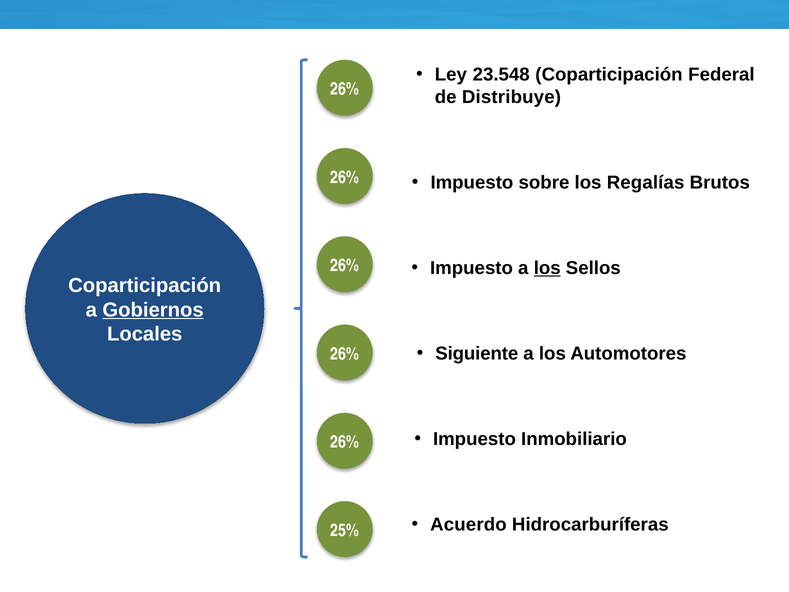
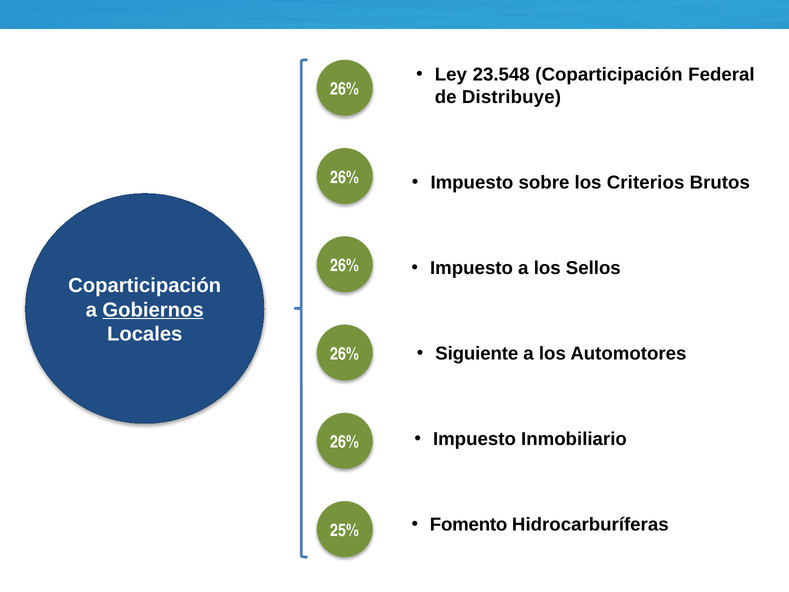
Regalías: Regalías -> Criterios
los at (547, 268) underline: present -> none
Acuerdo: Acuerdo -> Fomento
